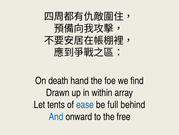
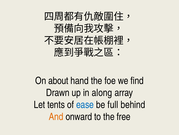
death: death -> about
within: within -> along
And colour: blue -> orange
